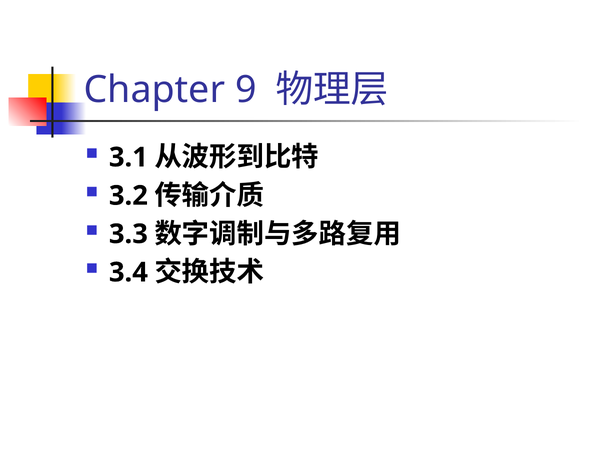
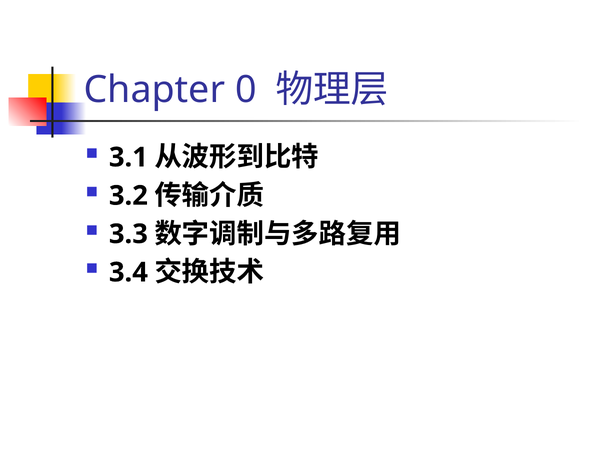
9: 9 -> 0
